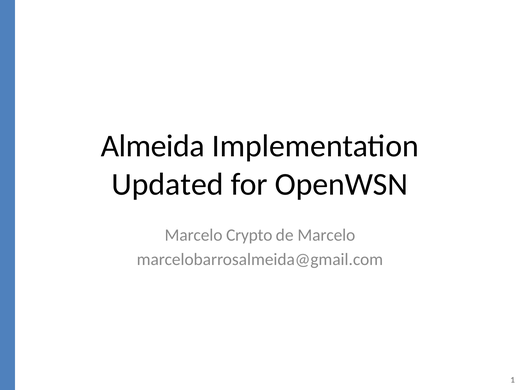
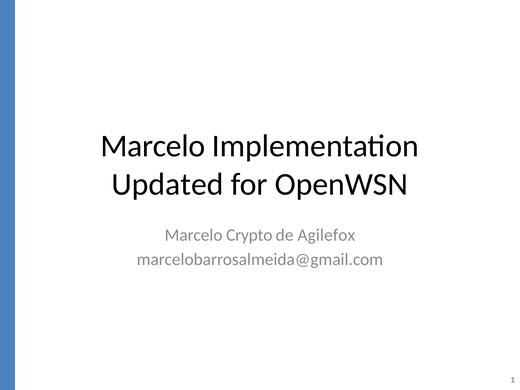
Almeida at (153, 146): Almeida -> Marcelo
de Marcelo: Marcelo -> Agilefox
